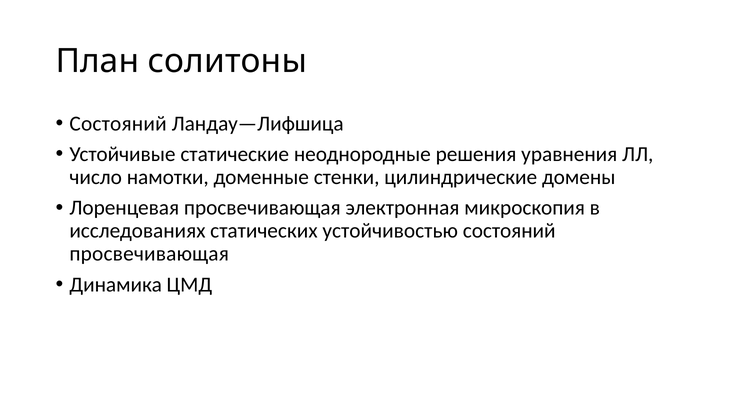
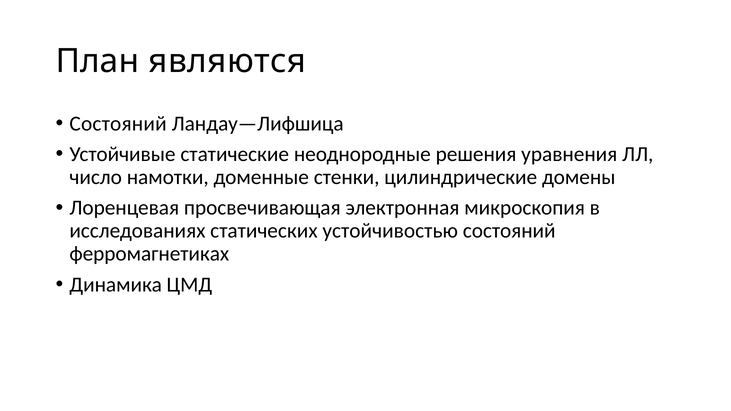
солитоны: солитоны -> являются
просвечивающая at (149, 254): просвечивающая -> ферромагнетиках
